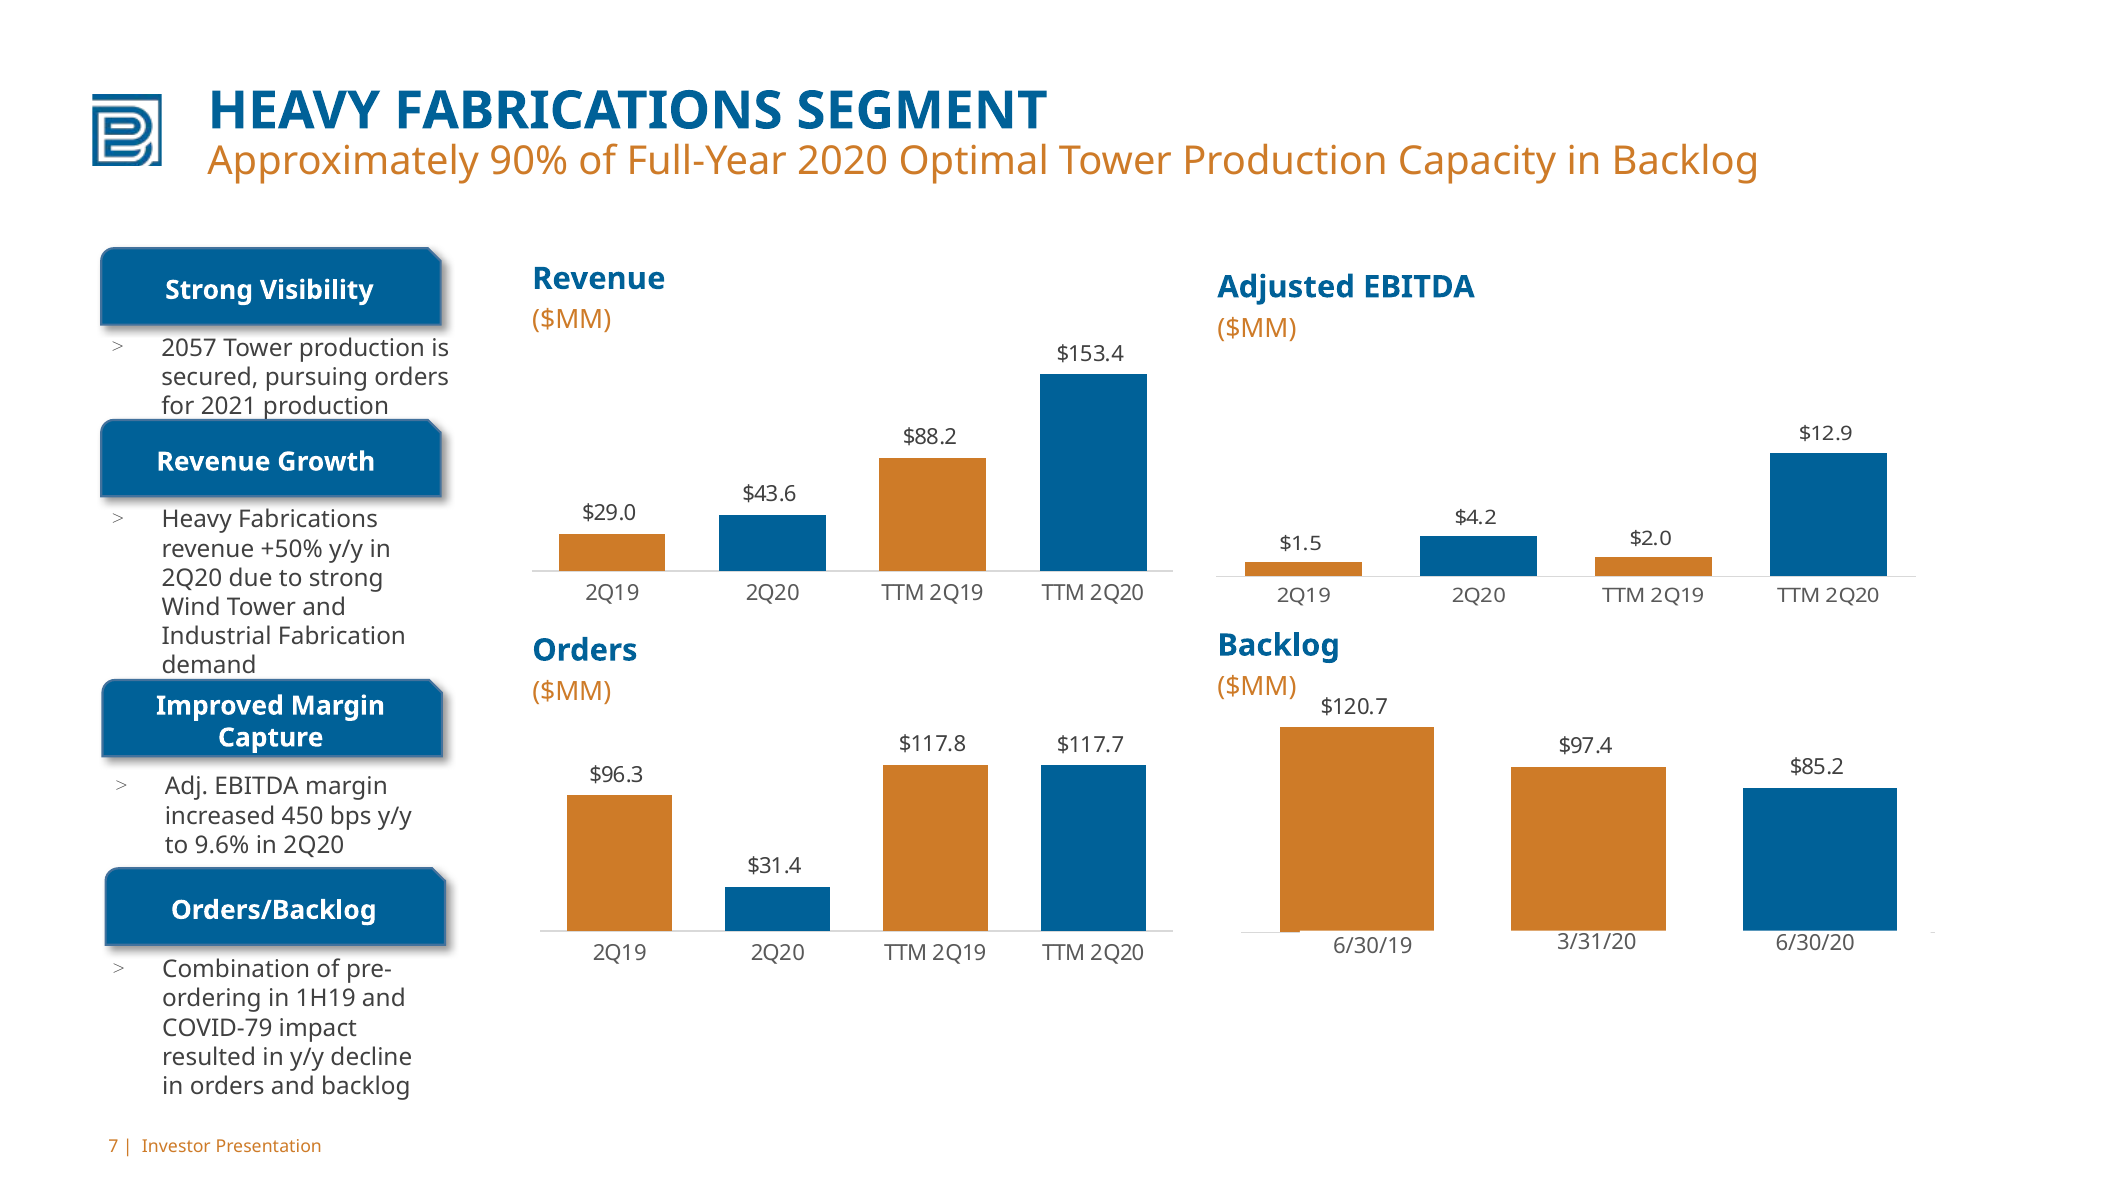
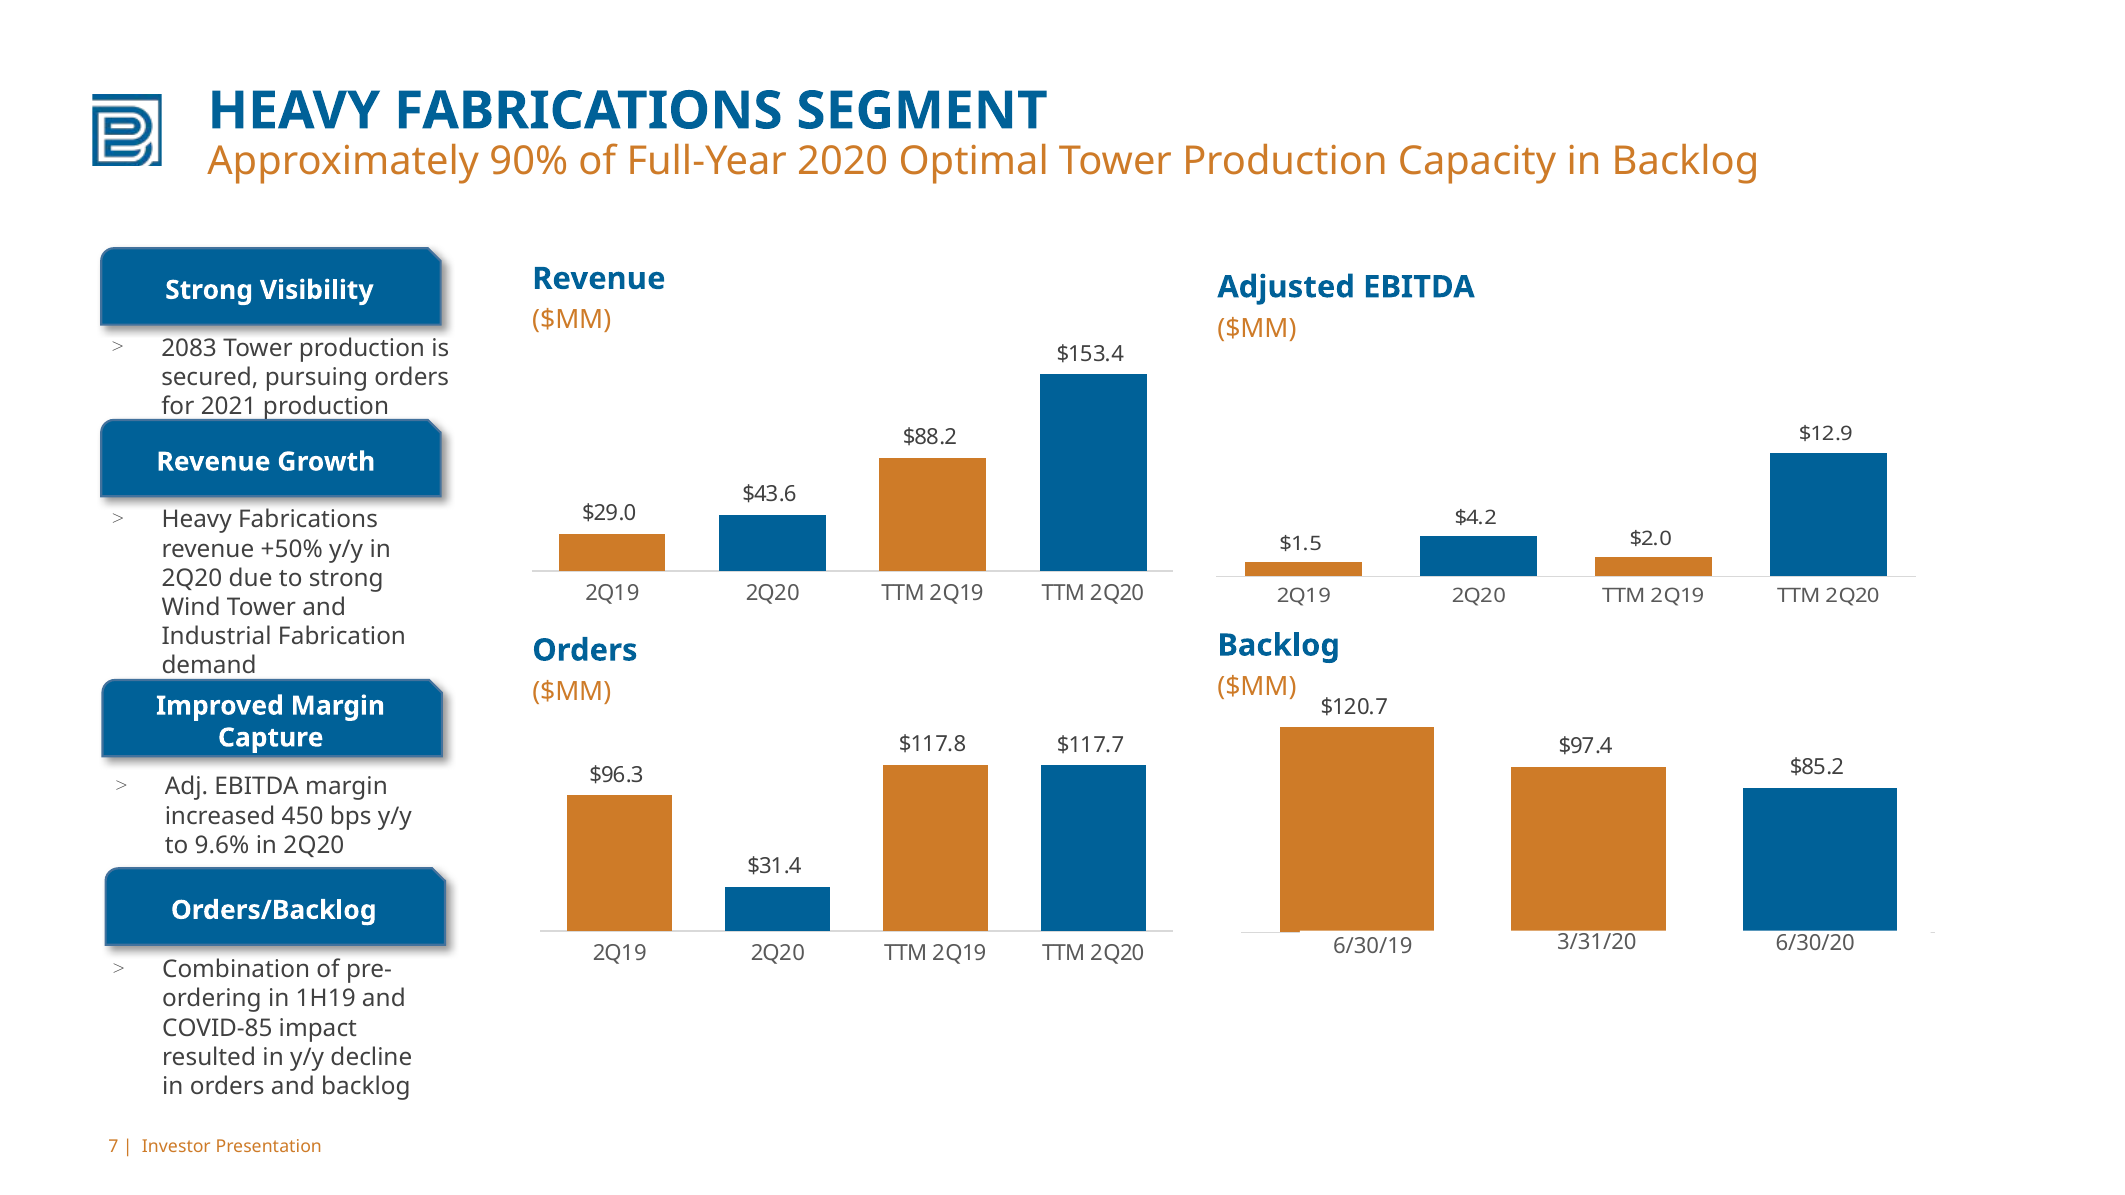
2057: 2057 -> 2083
COVID-79: COVID-79 -> COVID-85
